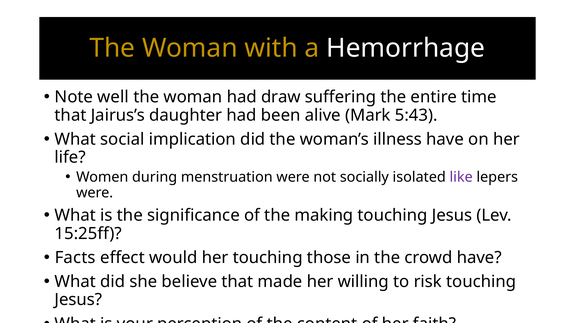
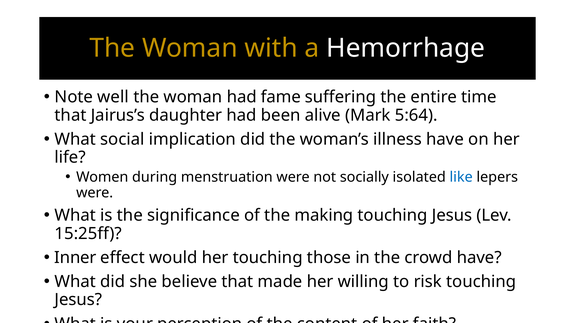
draw: draw -> fame
5:43: 5:43 -> 5:64
like colour: purple -> blue
Facts: Facts -> Inner
